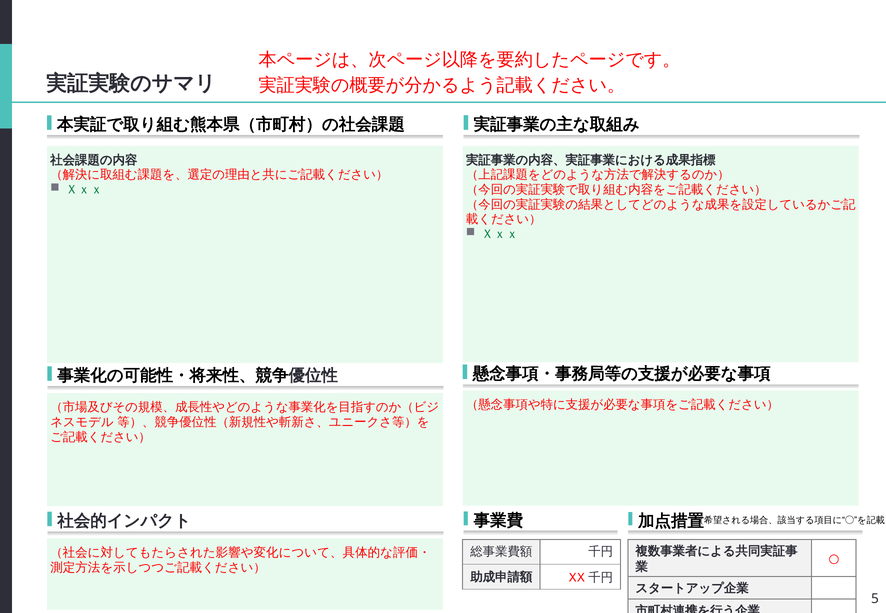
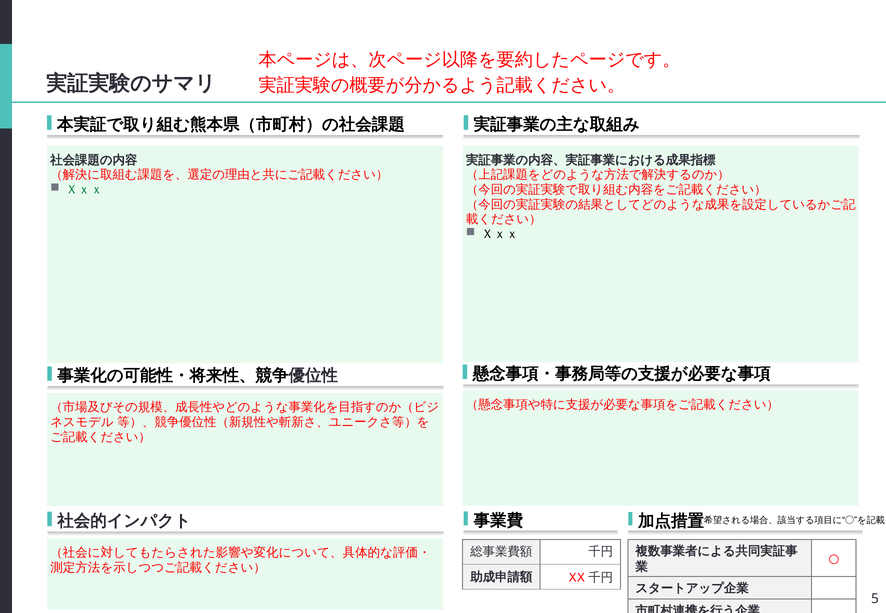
Ｘｘｘ at (500, 234) colour: green -> black
